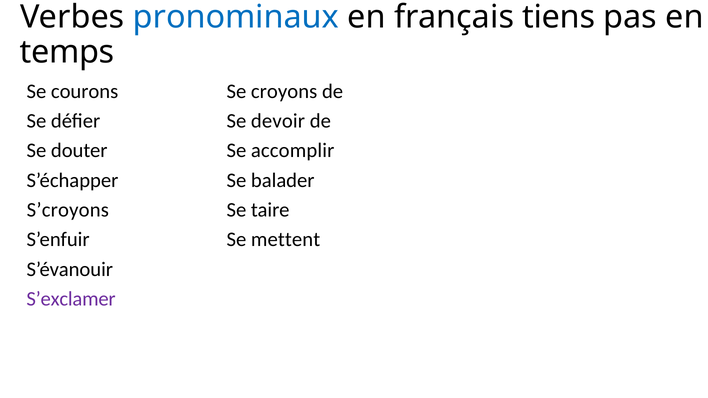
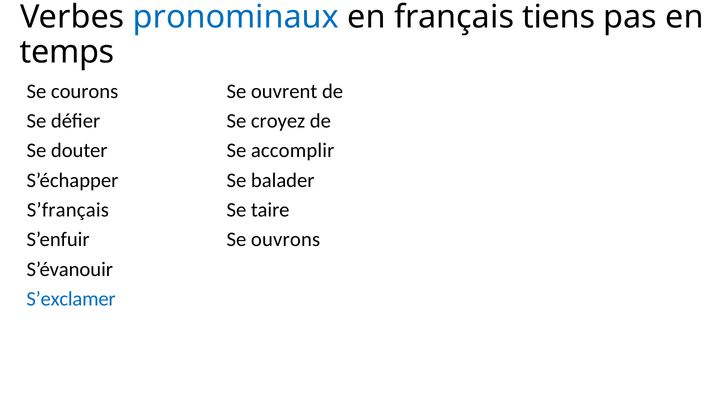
croyons: croyons -> ouvrent
devoir: devoir -> croyez
S’croyons: S’croyons -> S’français
mettent: mettent -> ouvrons
S’exclamer colour: purple -> blue
